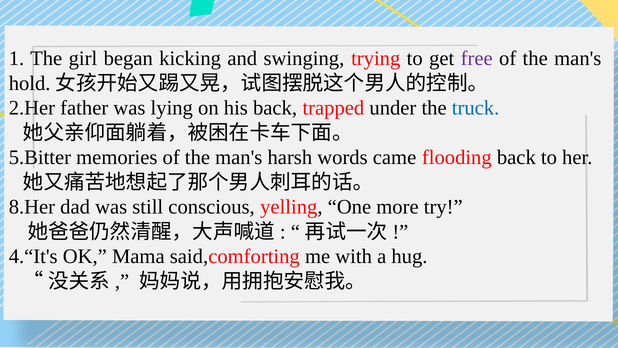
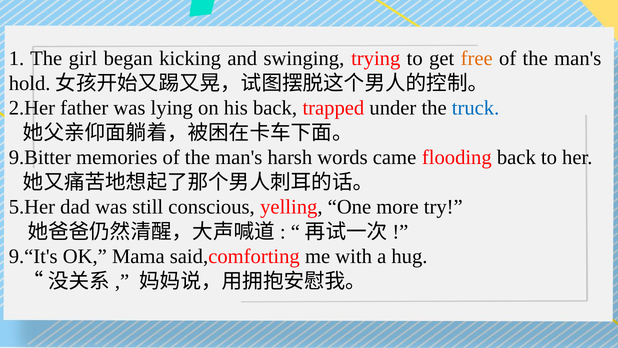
free colour: purple -> orange
5.Bitter: 5.Bitter -> 9.Bitter
8.Her: 8.Her -> 5.Her
4.“It's: 4.“It's -> 9.“It's
